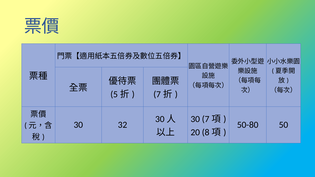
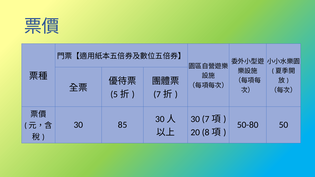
32: 32 -> 85
